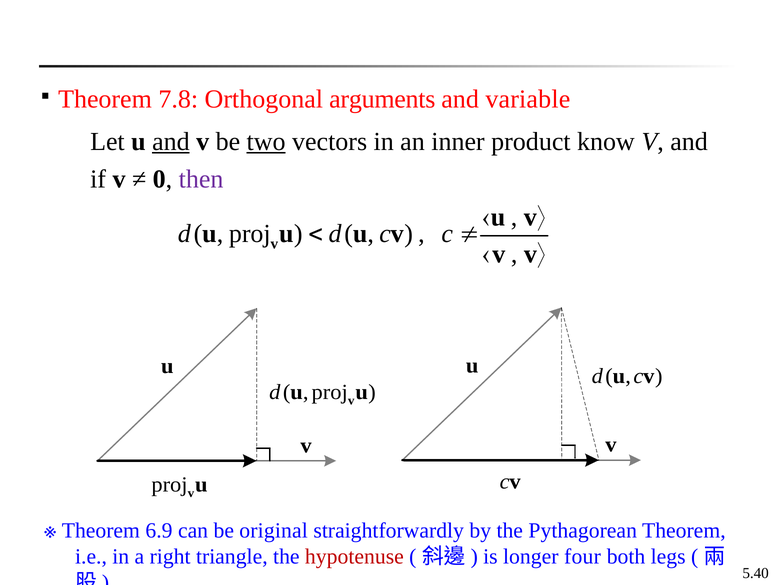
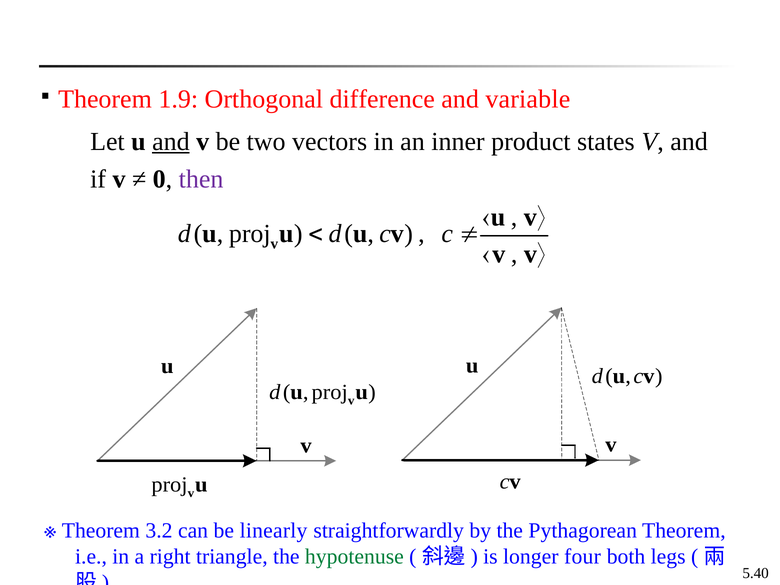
7.8: 7.8 -> 1.9
arguments: arguments -> difference
two underline: present -> none
know: know -> states
6.9: 6.9 -> 3.2
original: original -> linearly
hypotenuse colour: red -> green
